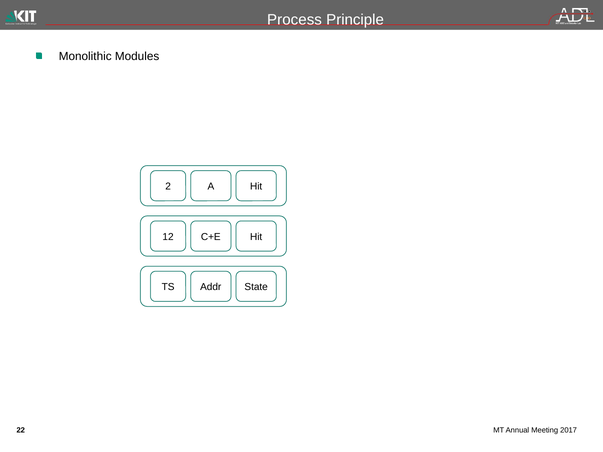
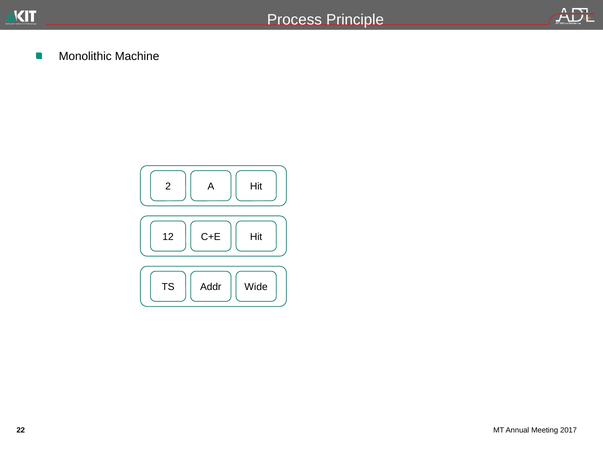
Modules: Modules -> Machine
State: State -> Wide
